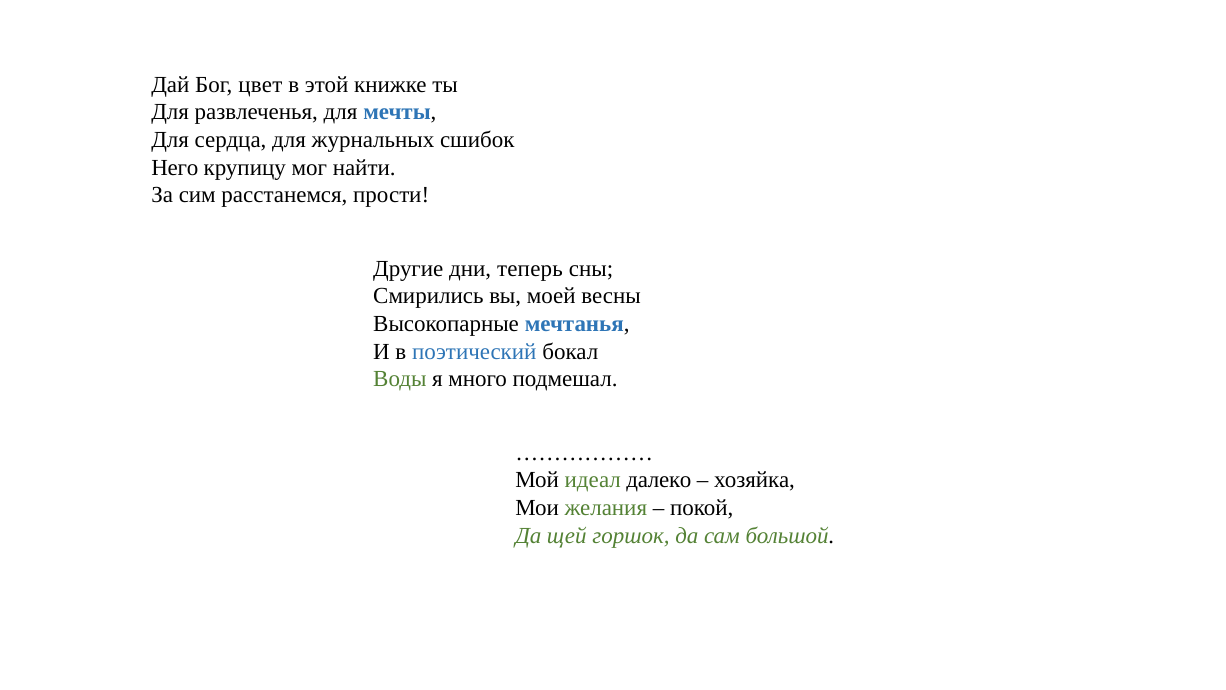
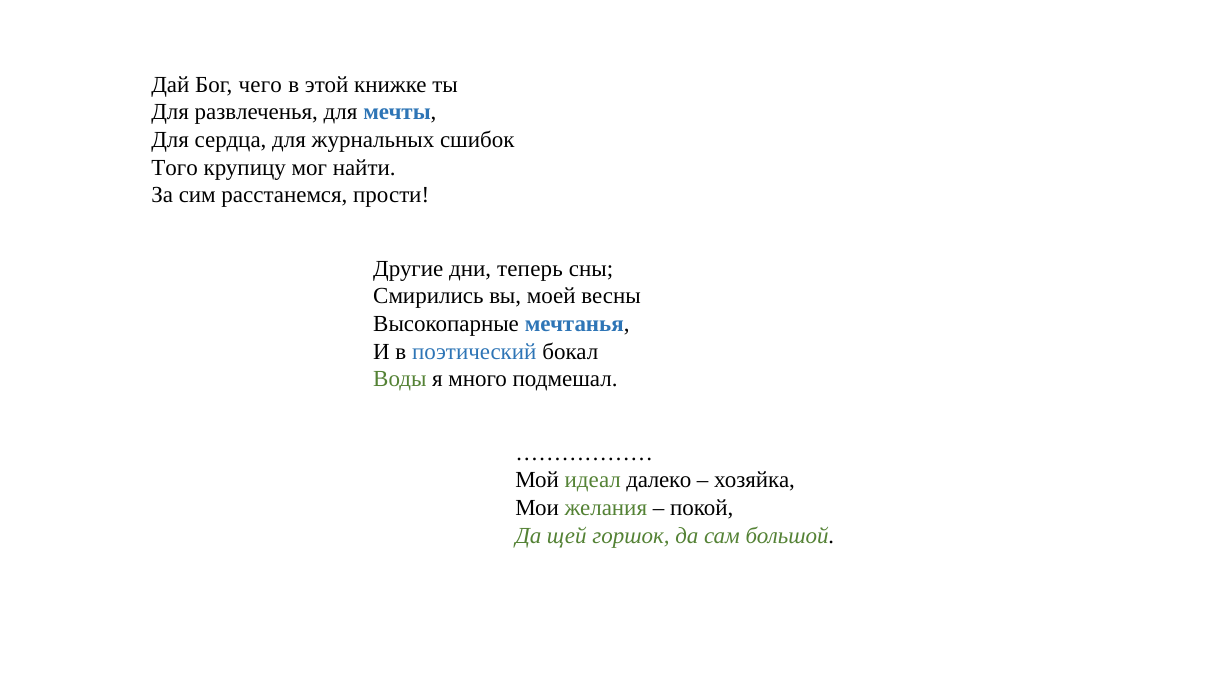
цвет: цвет -> чего
Него: Него -> Того
